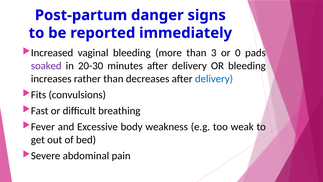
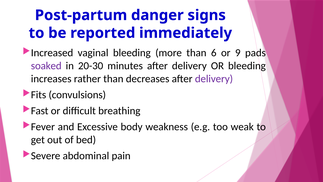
3: 3 -> 6
0: 0 -> 9
delivery at (214, 79) colour: blue -> purple
